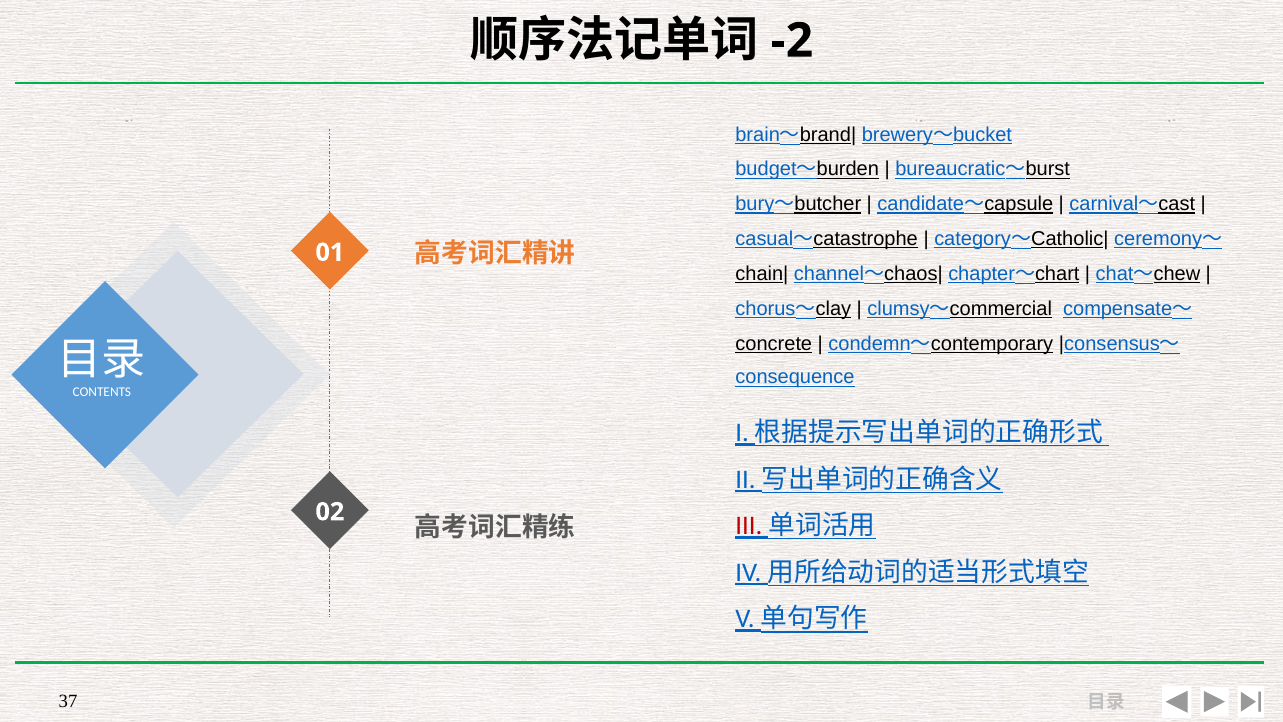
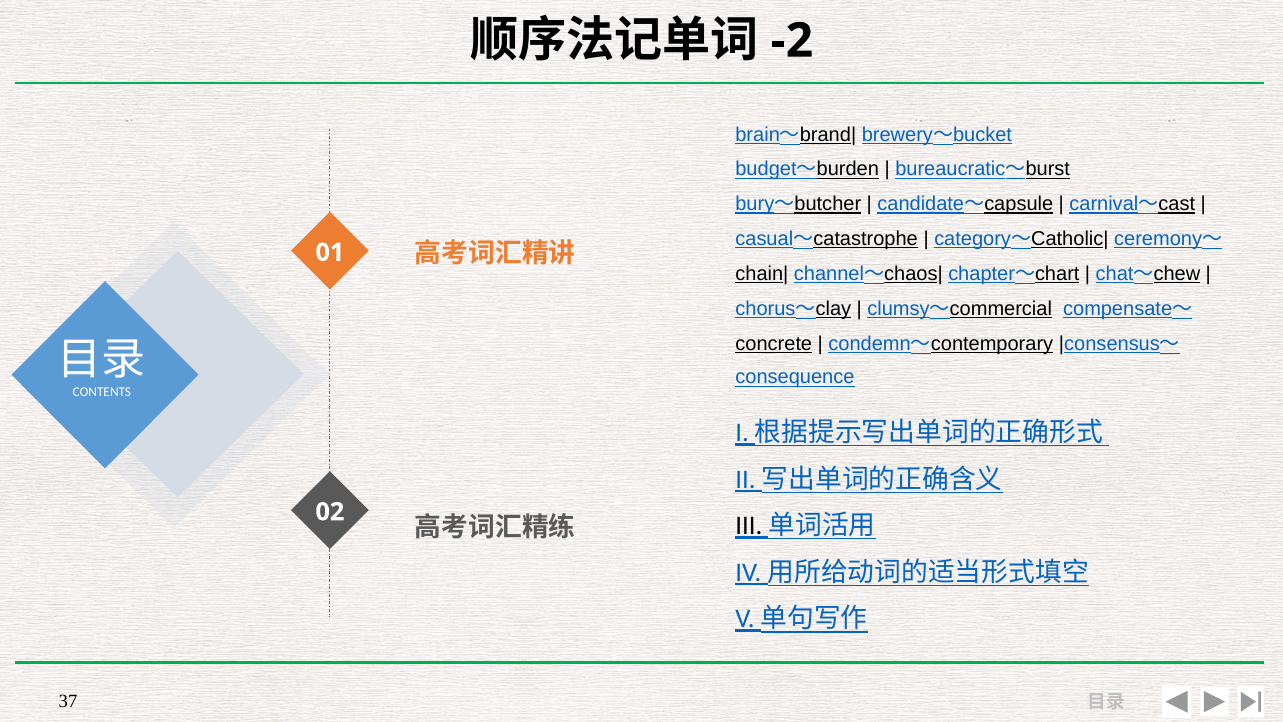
III colour: red -> black
